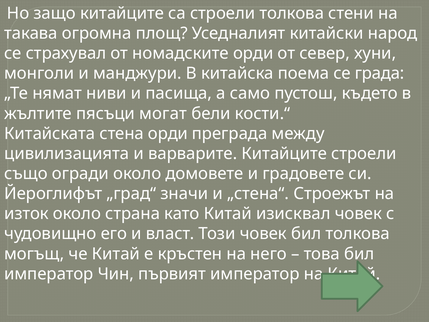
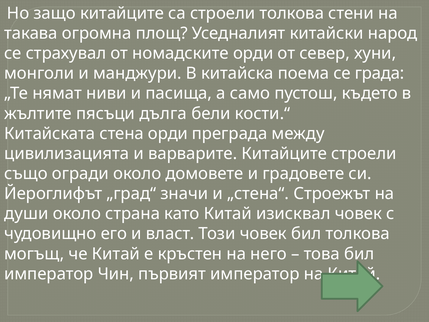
могат: могат -> дълга
изток: изток -> души
